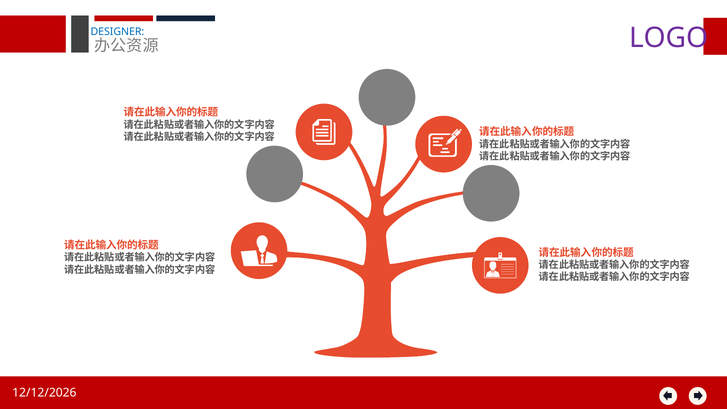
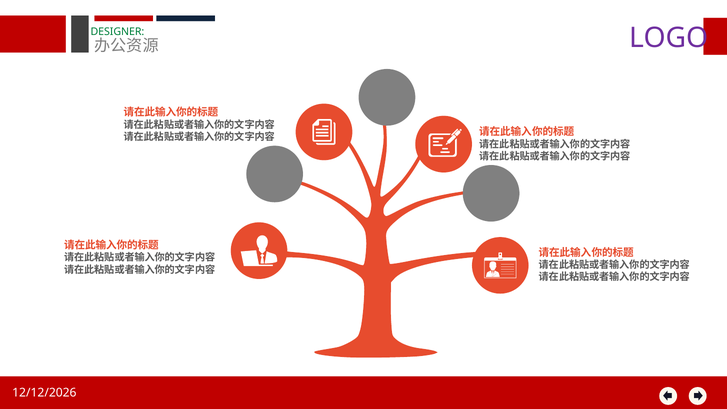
DESIGNER colour: blue -> green
